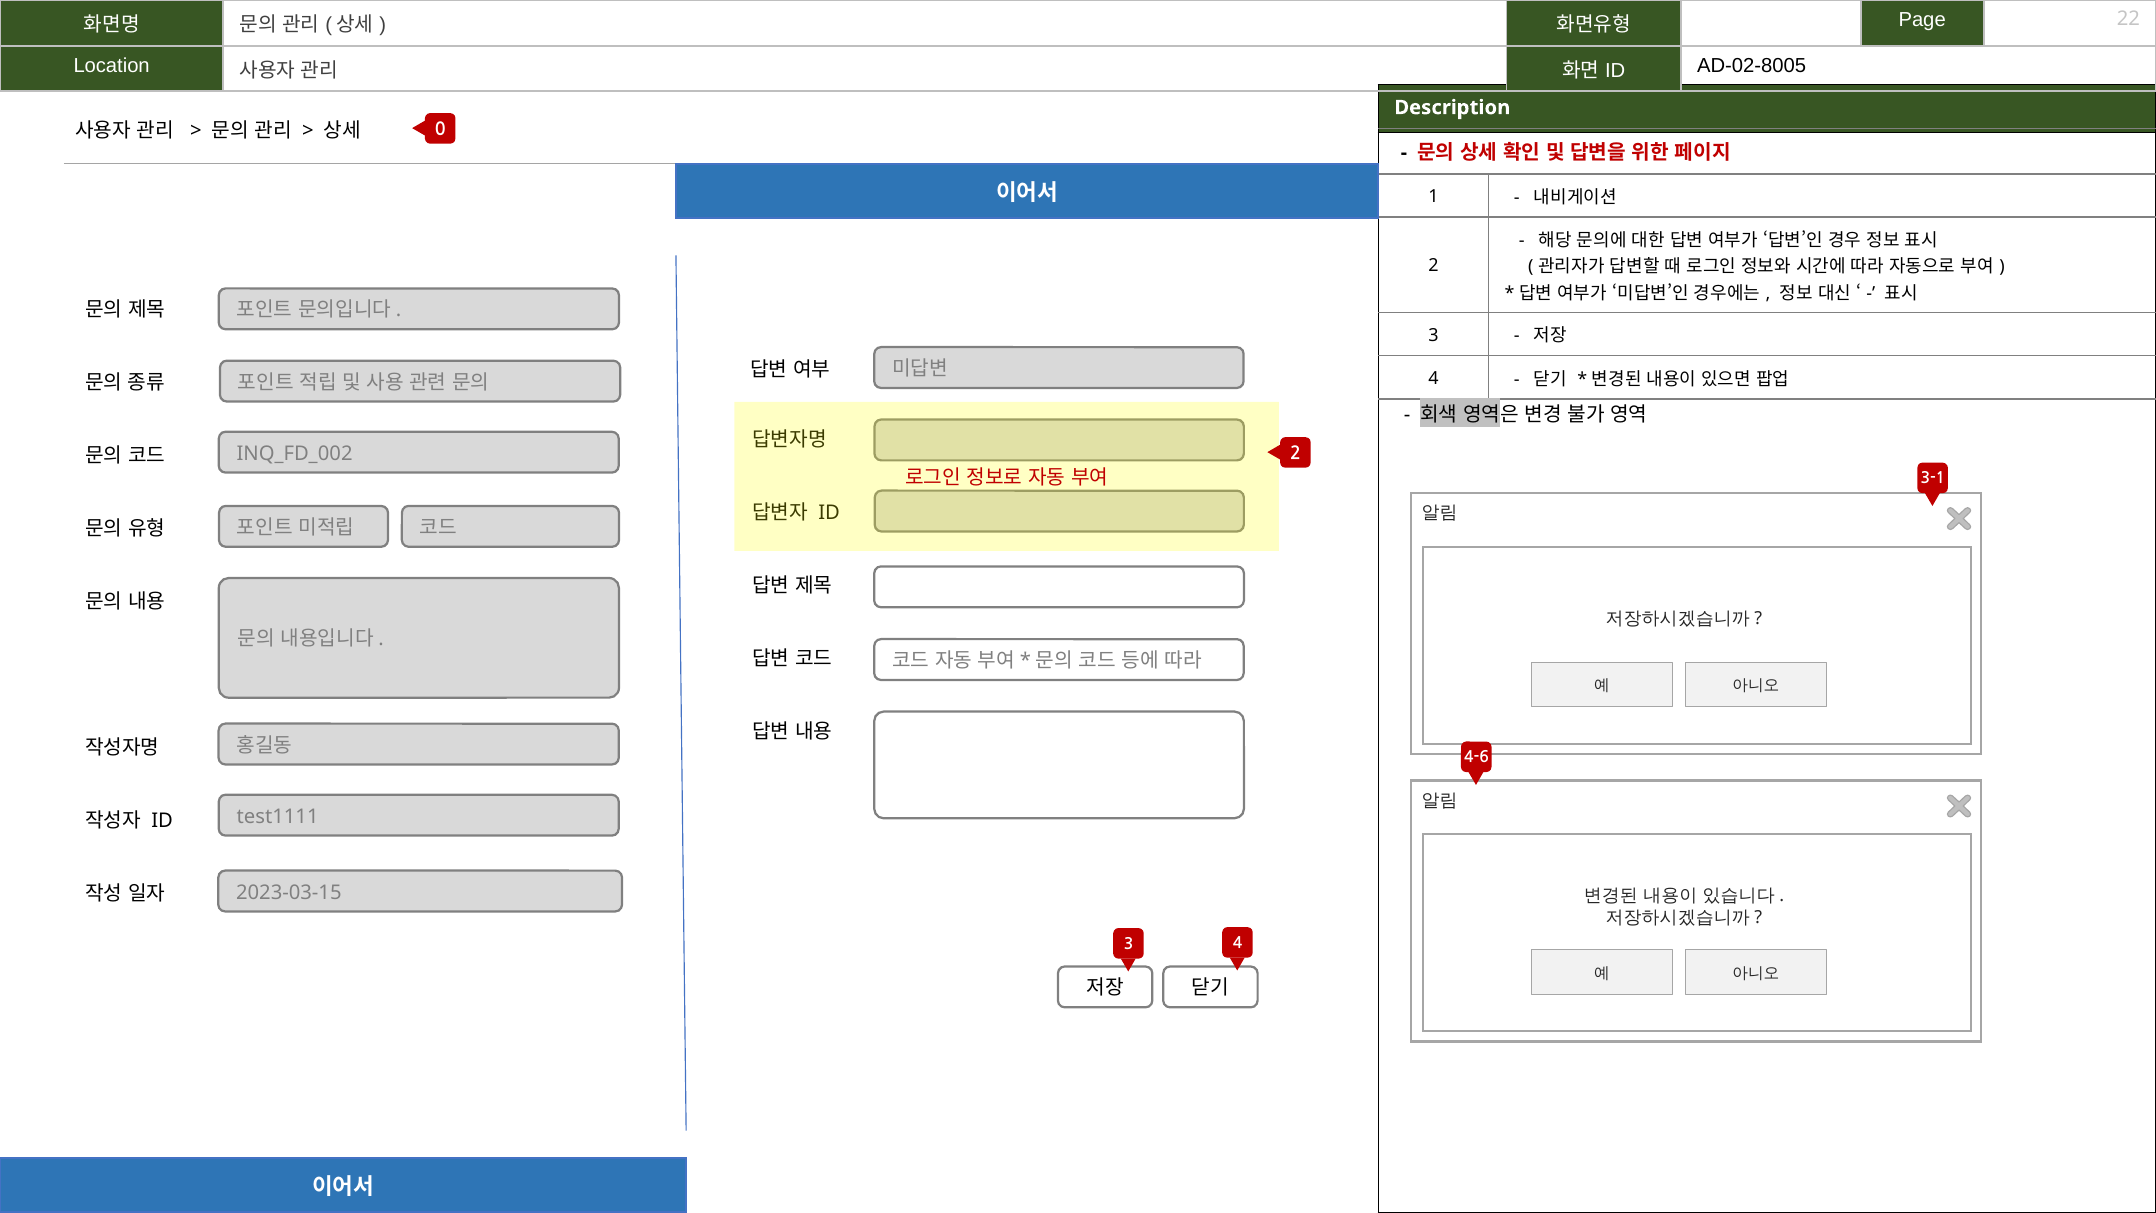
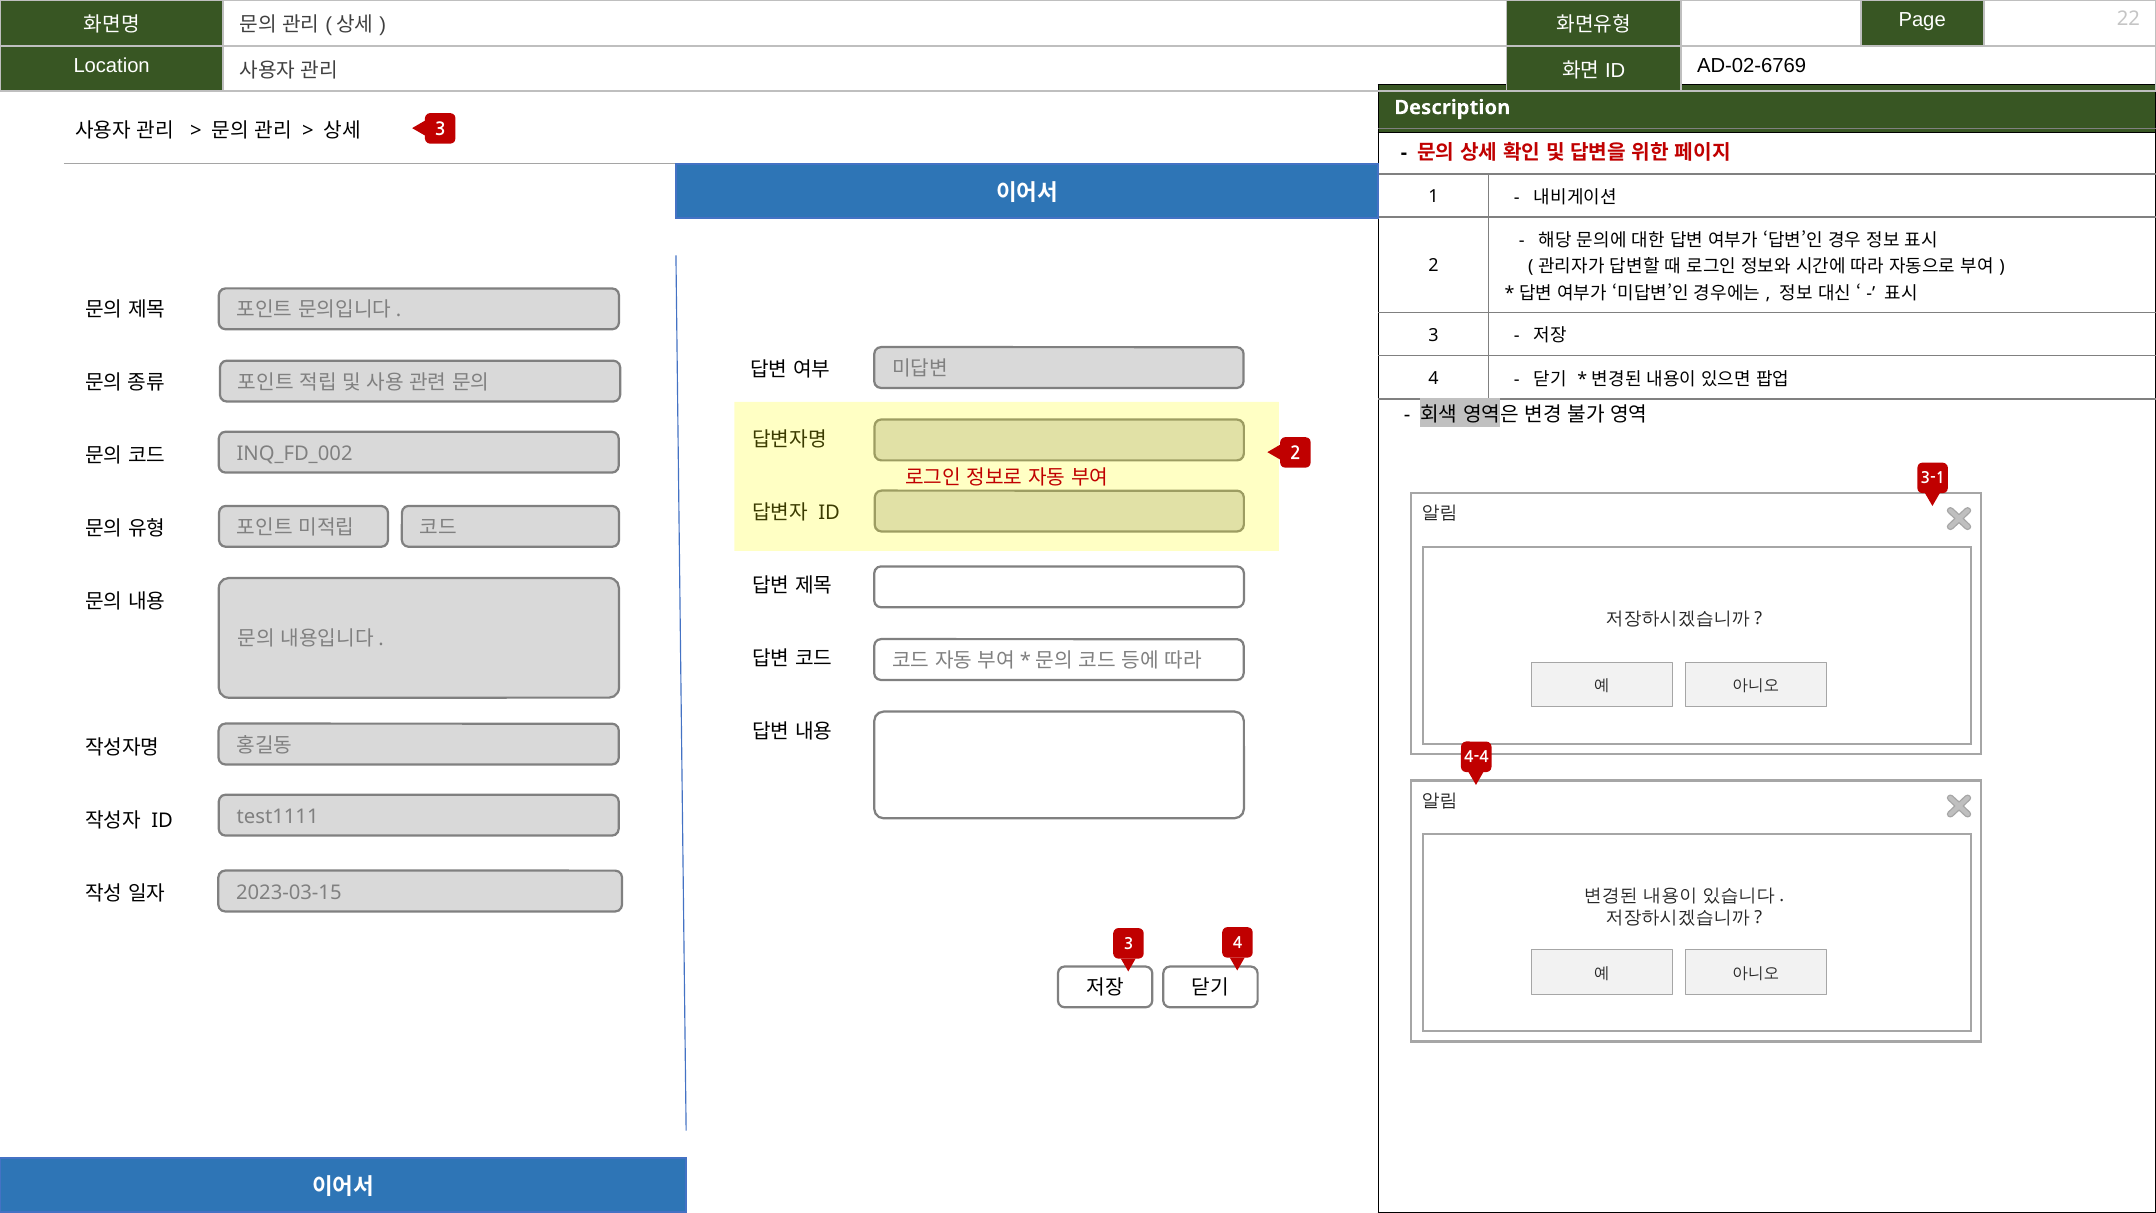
AD-02-8005: AD-02-8005 -> AD-02-6769
0 at (440, 130): 0 -> 3
4-6: 4-6 -> 4-4
